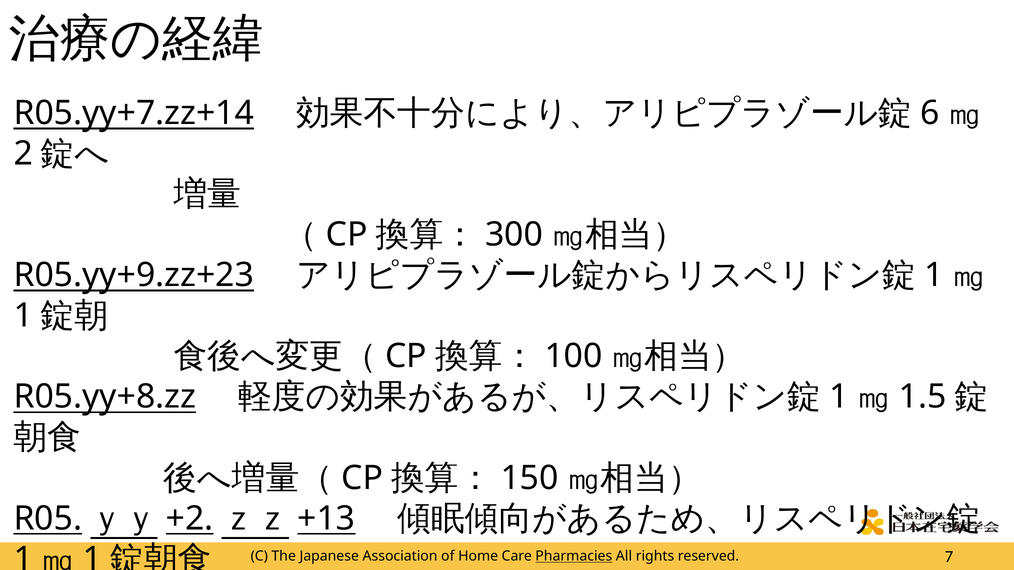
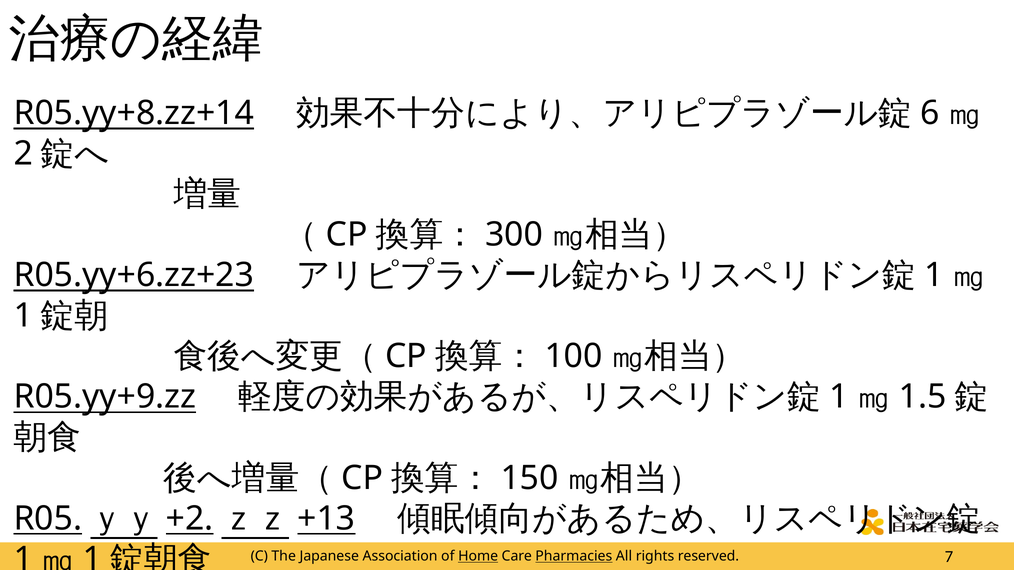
R05.yy+7.zz+14: R05.yy+7.zz+14 -> R05.yy+8.zz+14
R05.yy+9.zz+23: R05.yy+9.zz+23 -> R05.yy+6.zz+23
R05.yy+8.zz: R05.yy+8.zz -> R05.yy+9.zz
Home underline: none -> present
